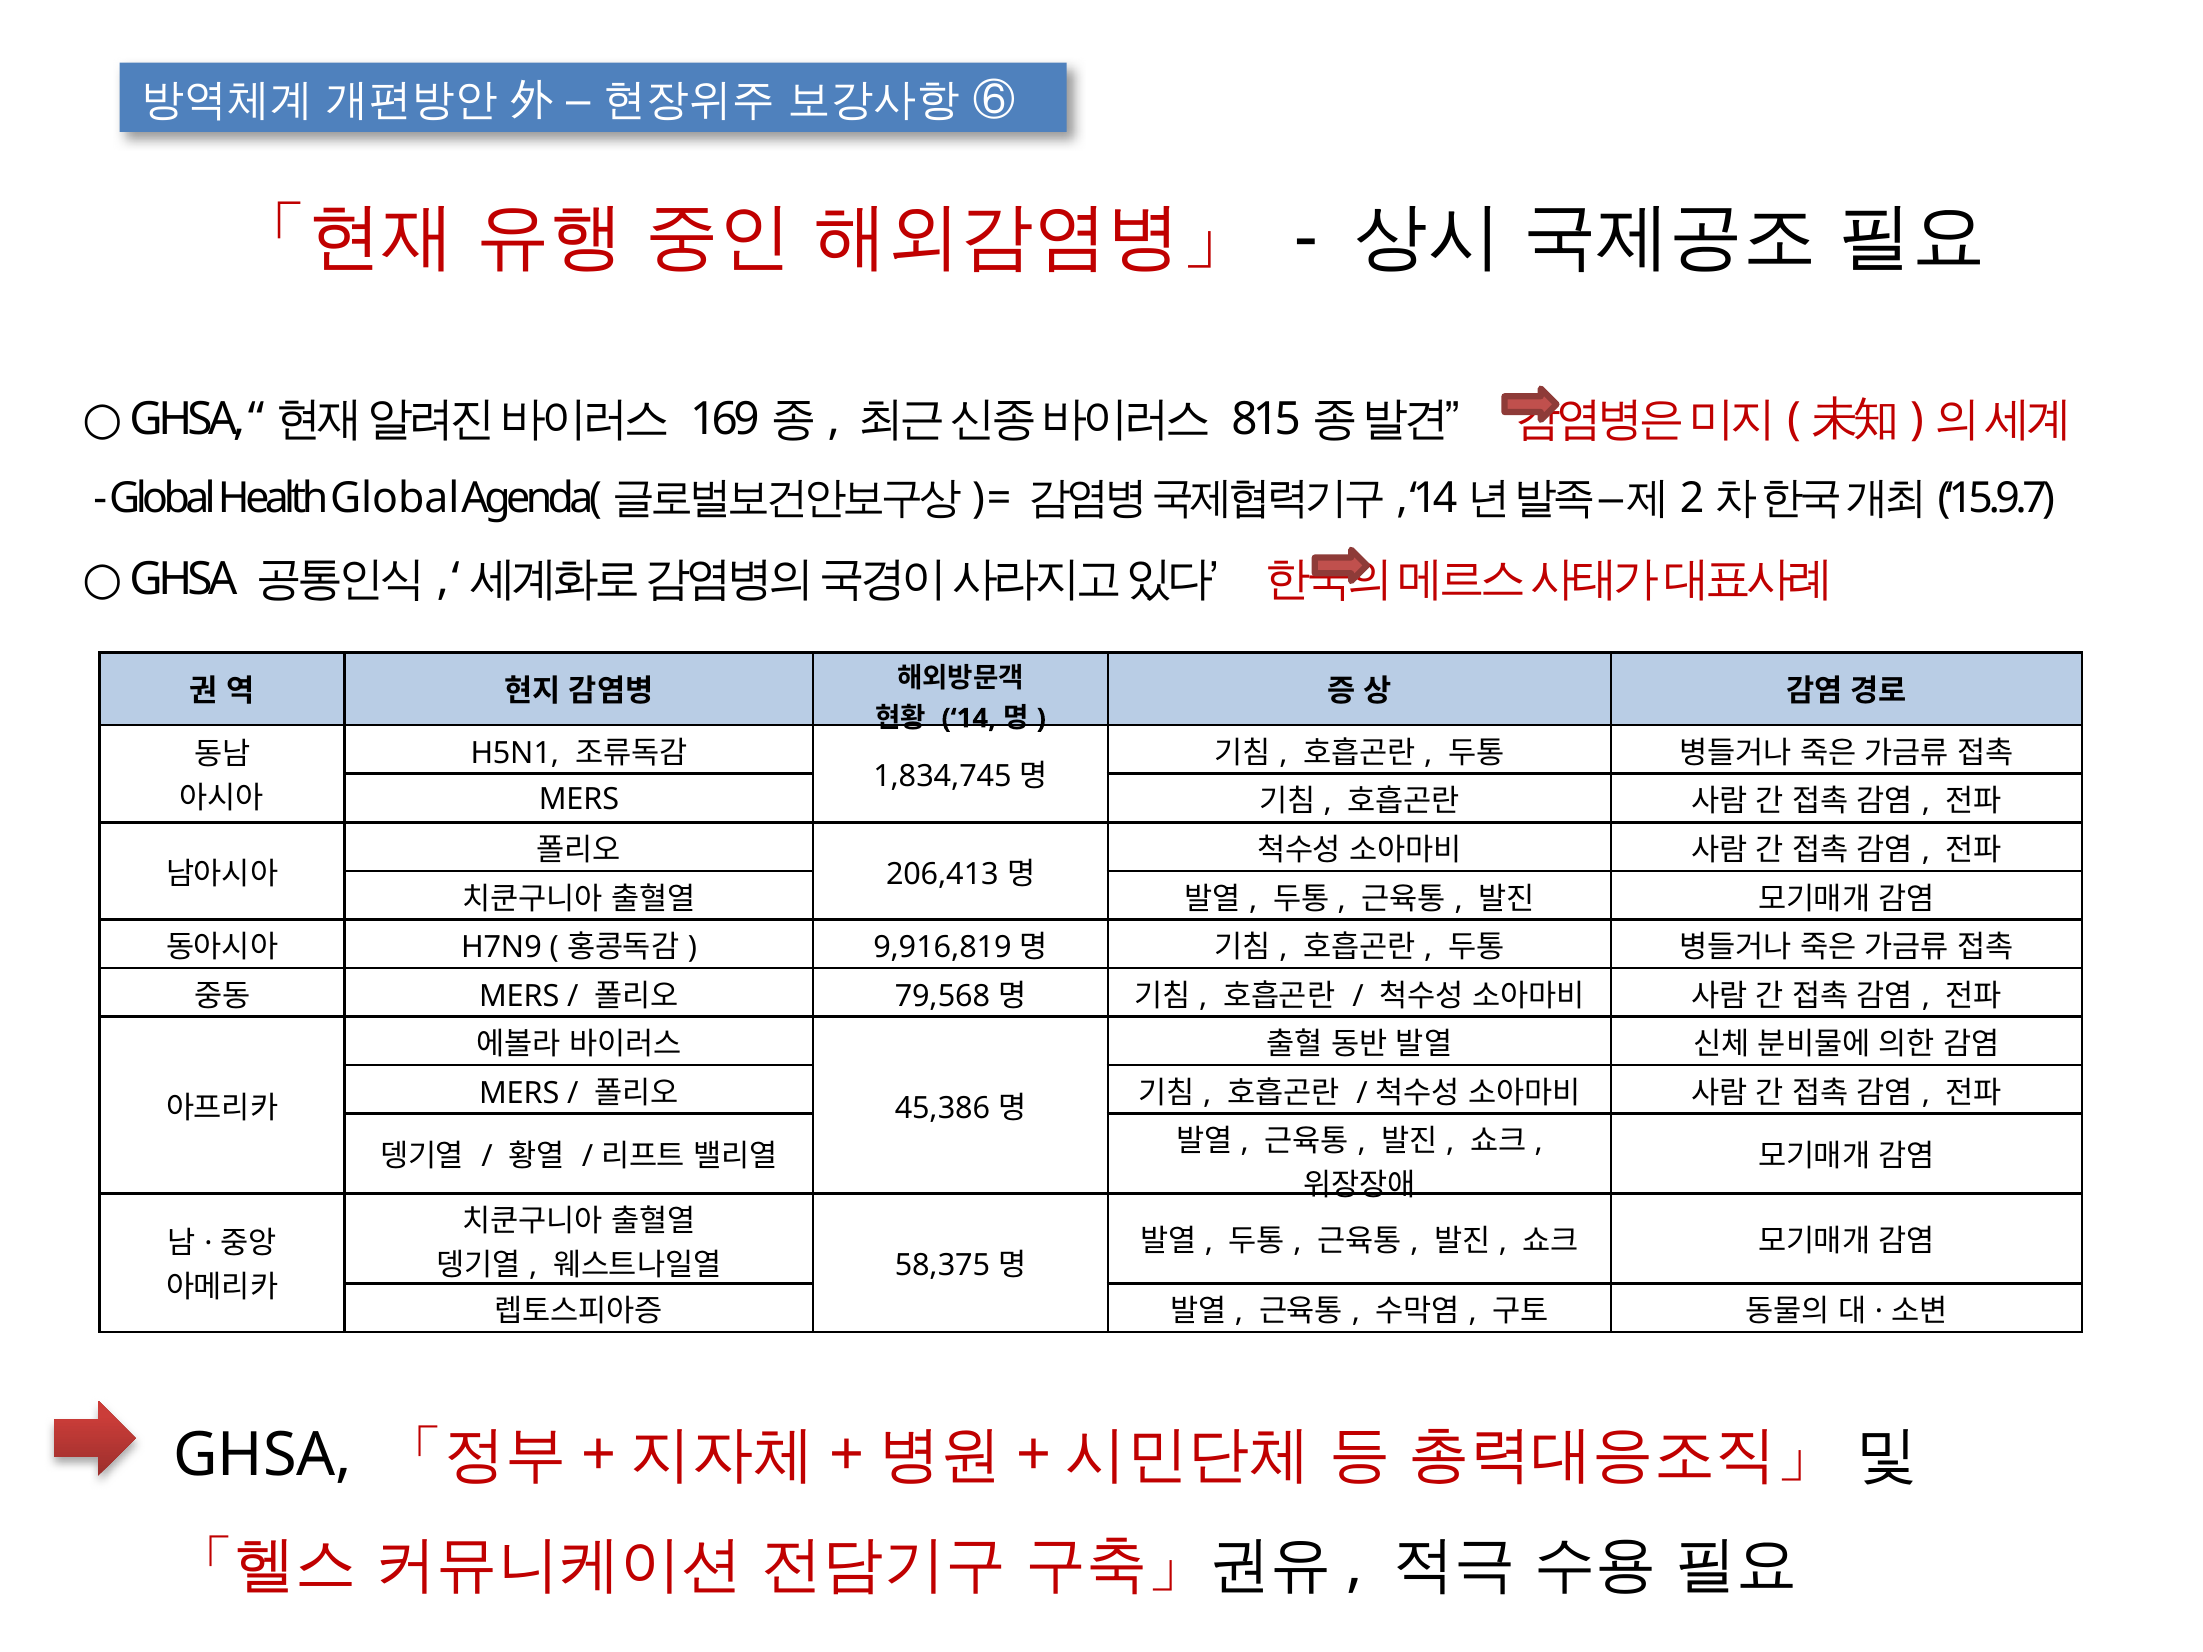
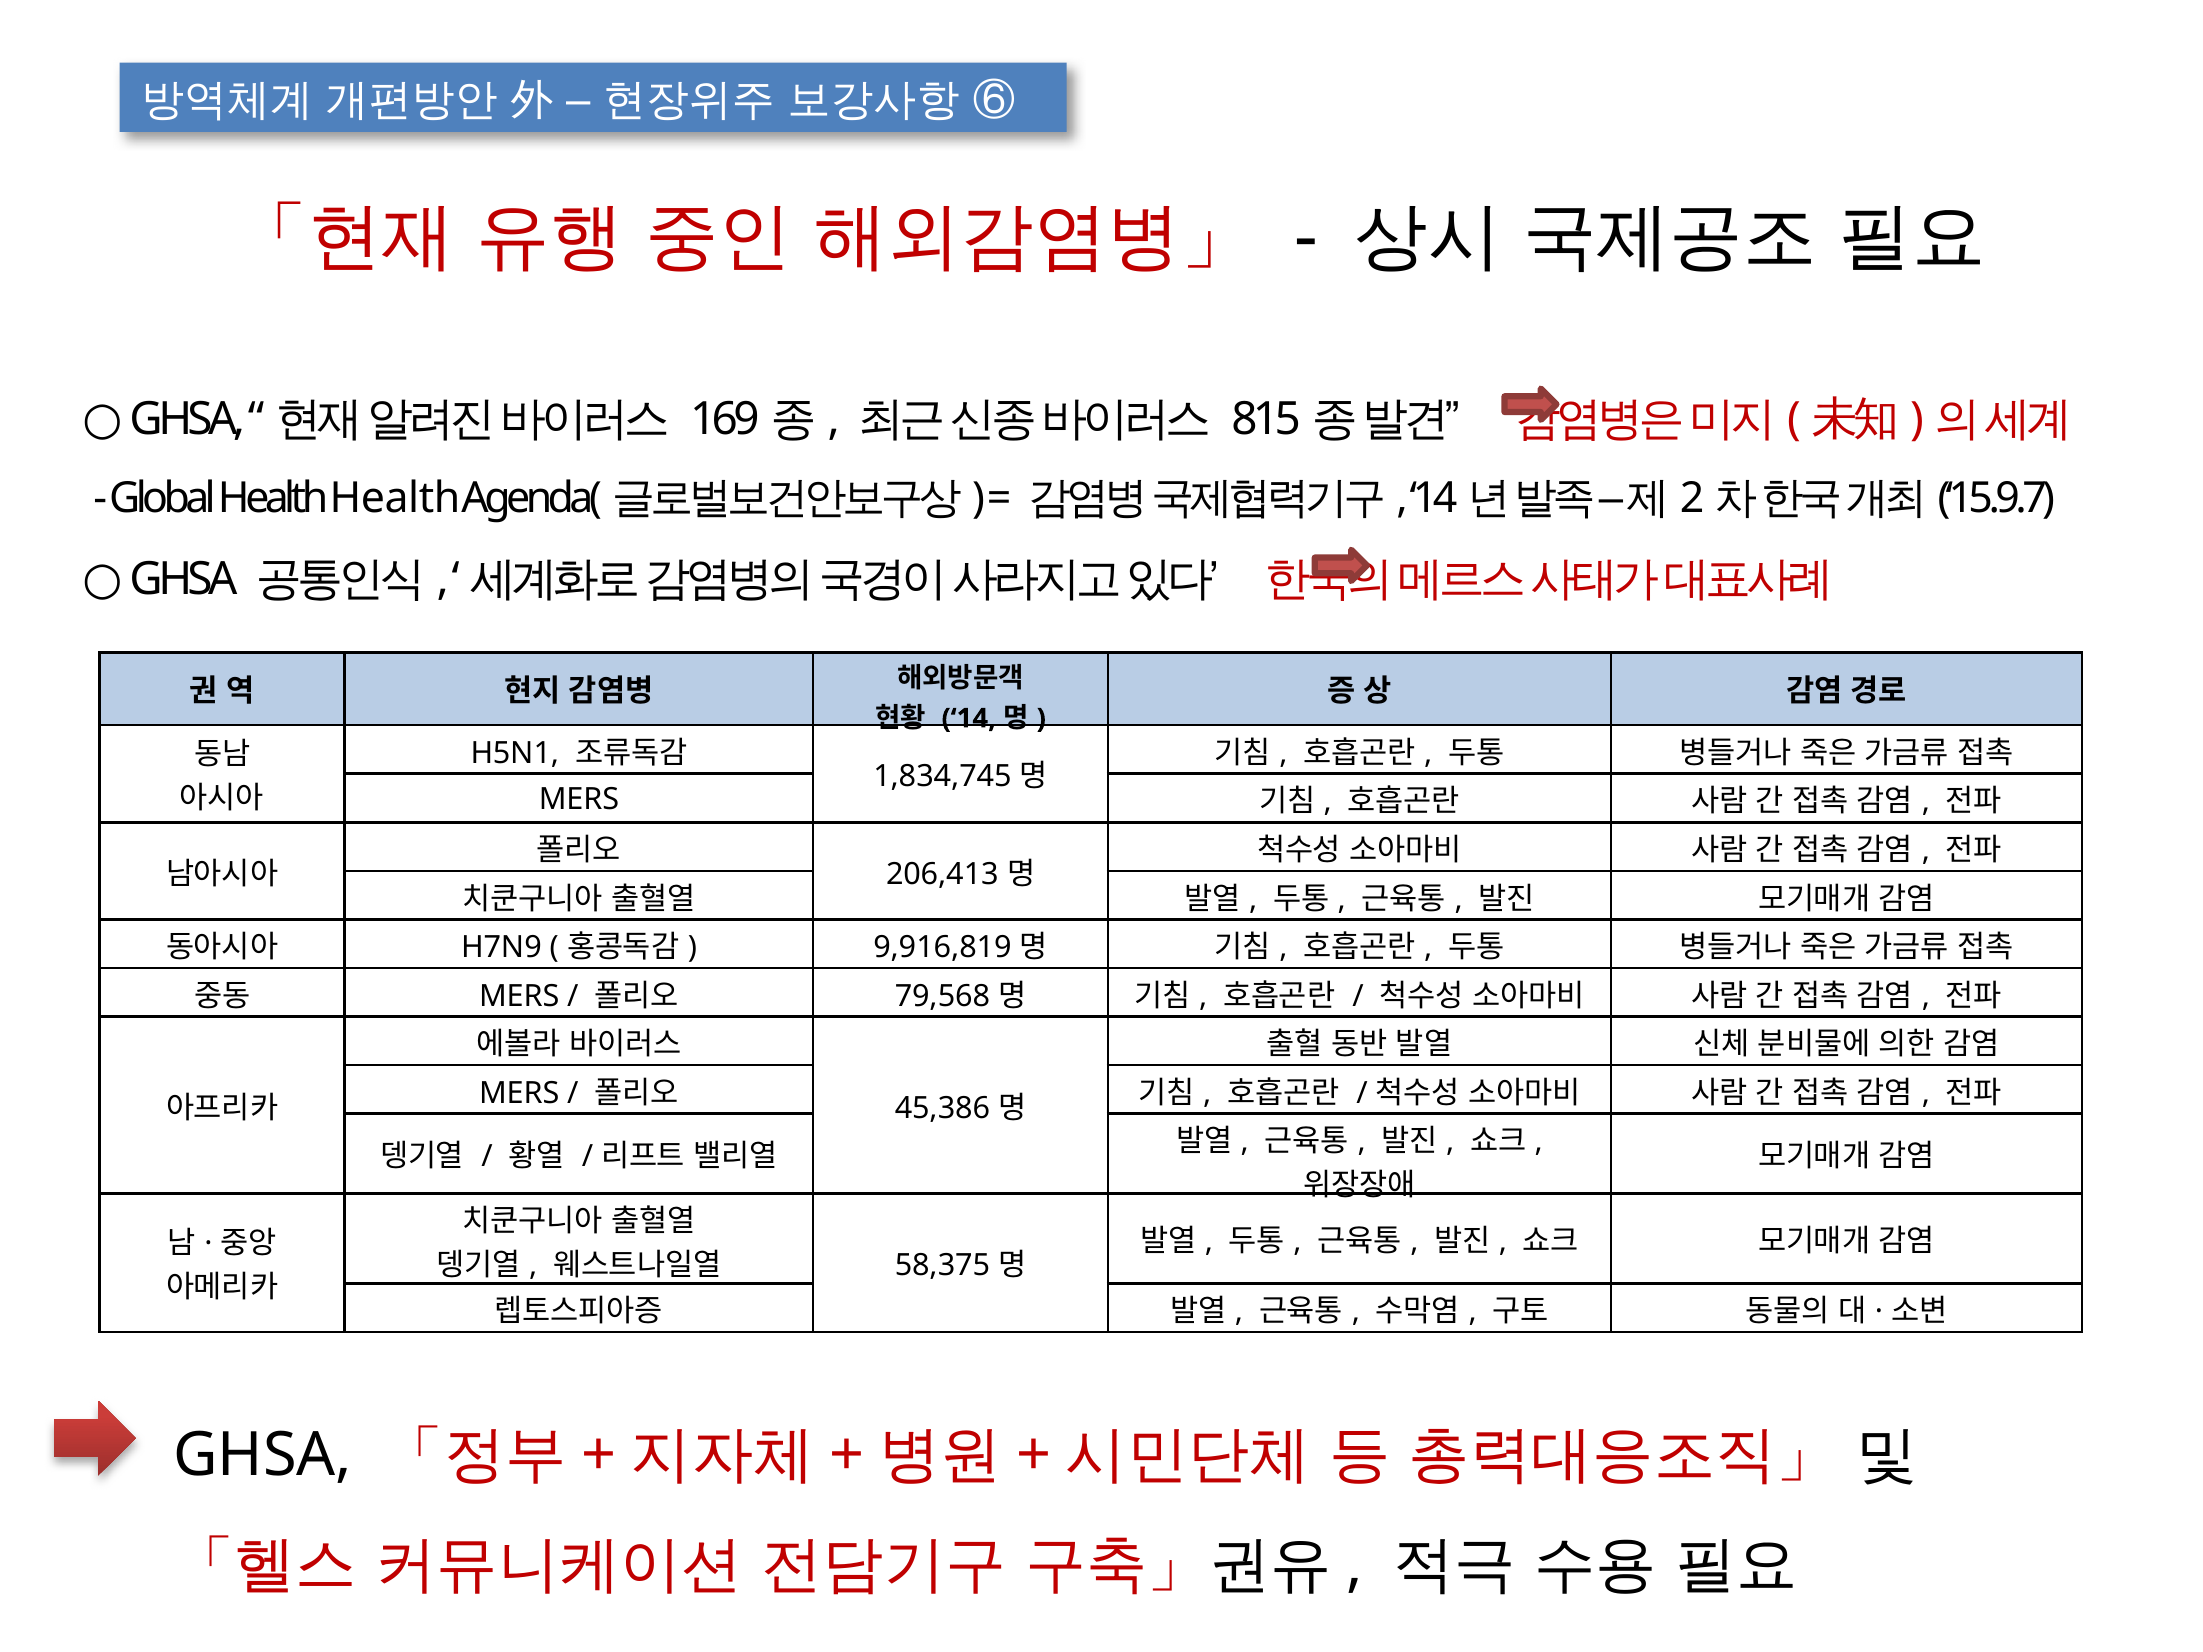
Health Global: Global -> Health
